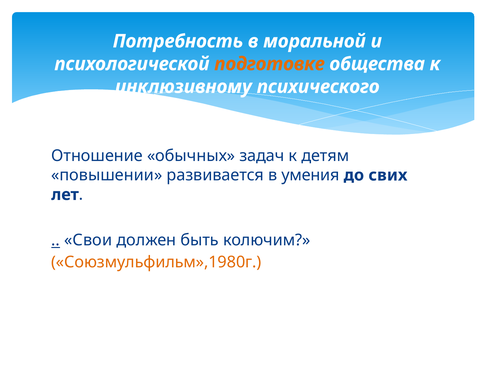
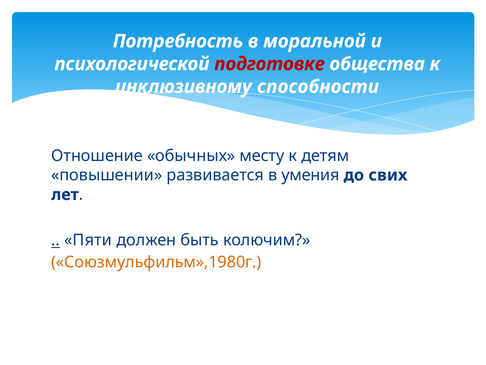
подготовке colour: orange -> red
психического: психического -> способности
задач: задач -> месту
Свои: Свои -> Пяти
